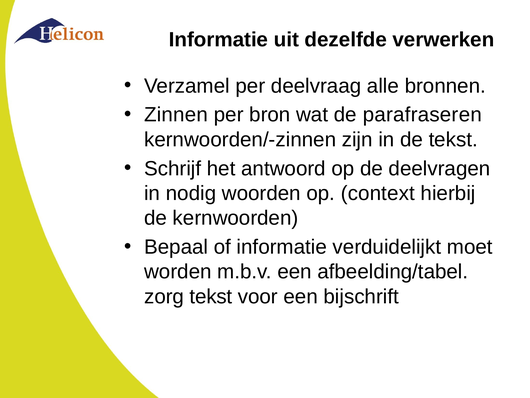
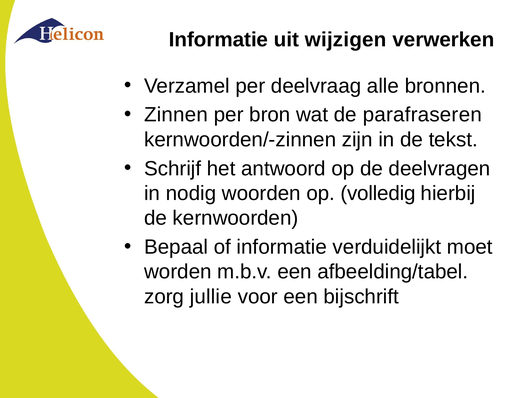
dezelfde: dezelfde -> wijzigen
context: context -> volledig
zorg tekst: tekst -> jullie
